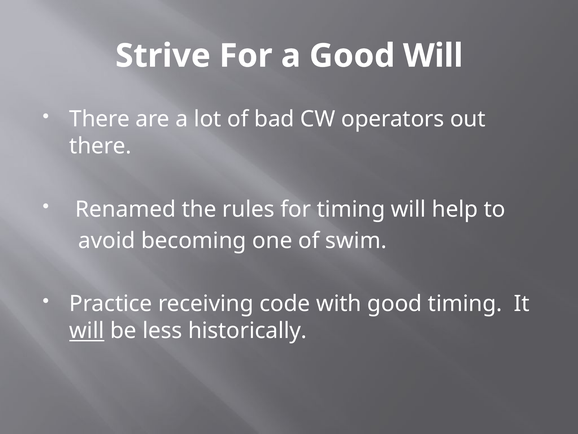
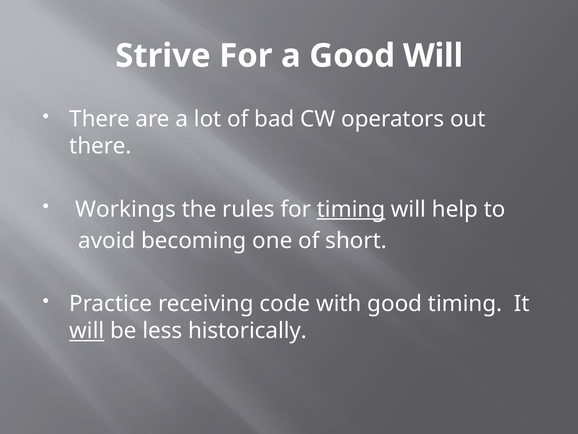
Renamed: Renamed -> Workings
timing at (351, 209) underline: none -> present
swim: swim -> short
